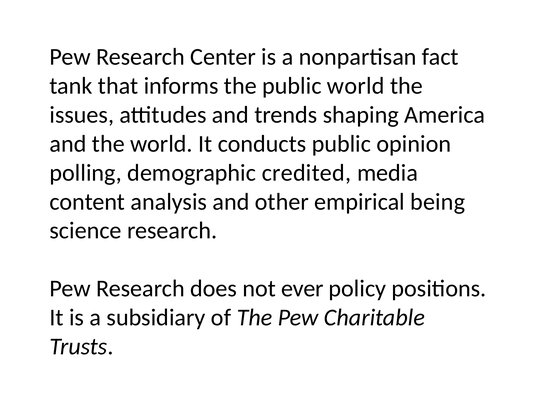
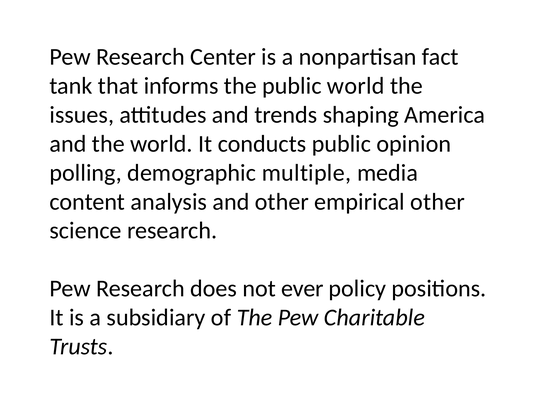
credited: credited -> multiple
empirical being: being -> other
